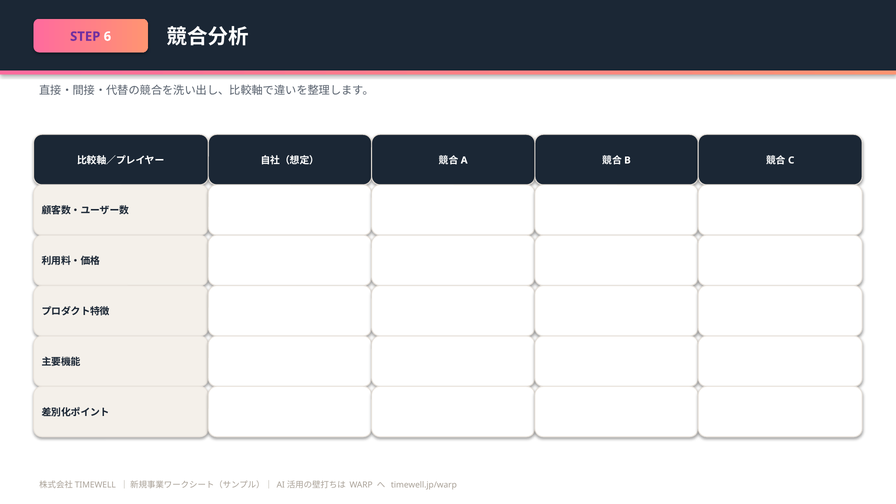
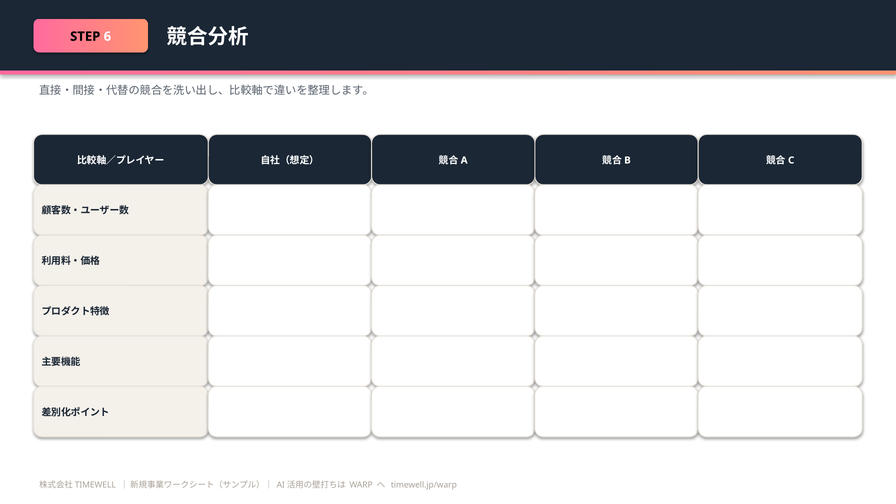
STEP colour: purple -> black
